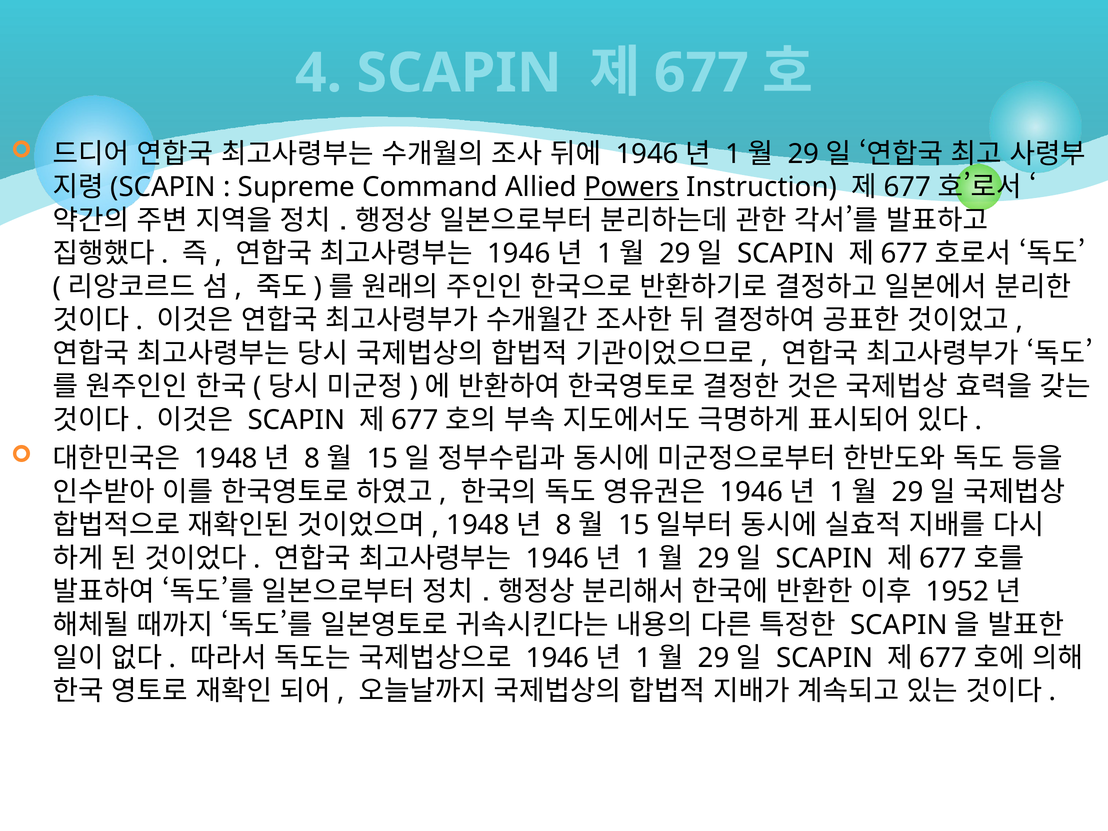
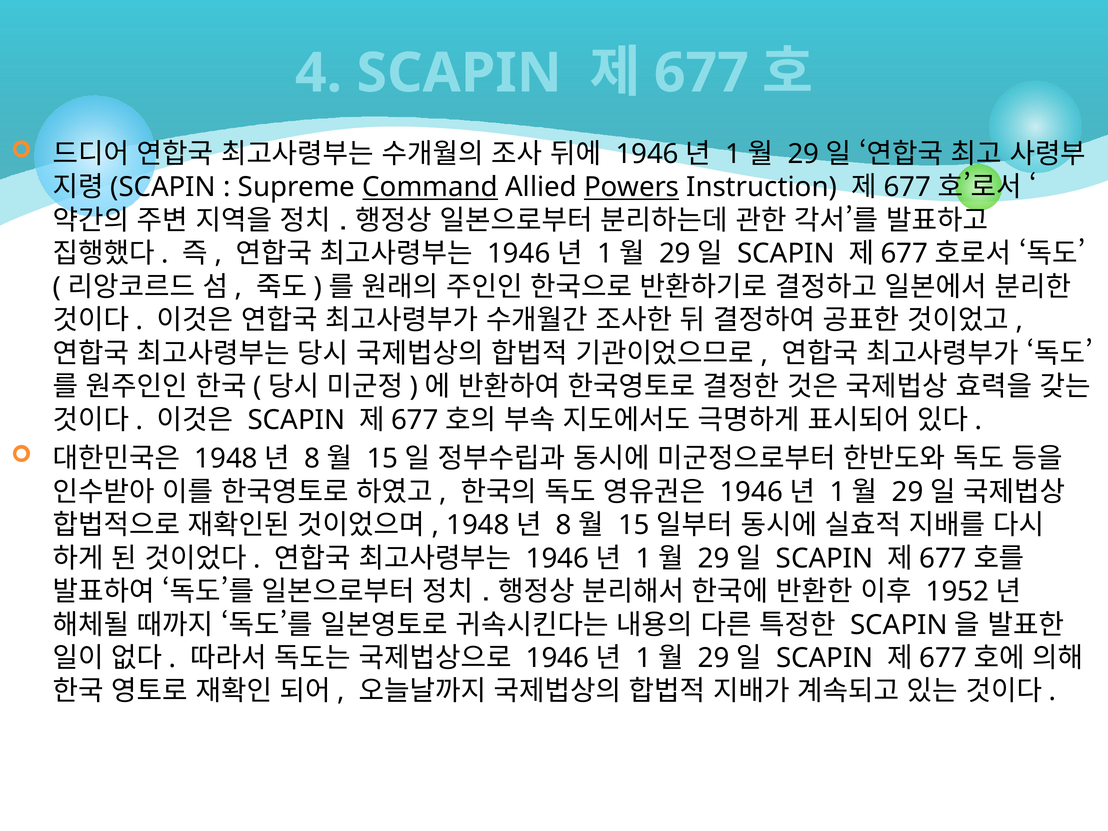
Command underline: none -> present
